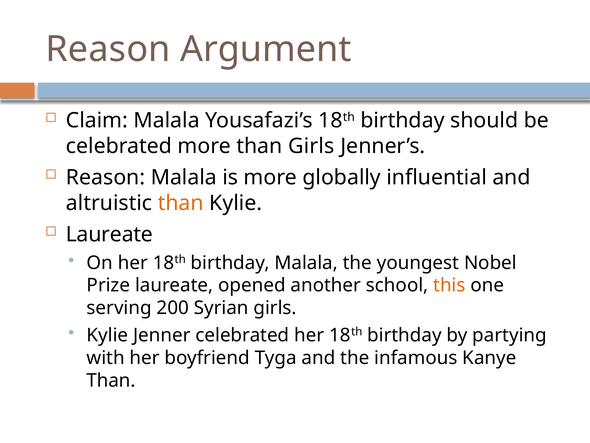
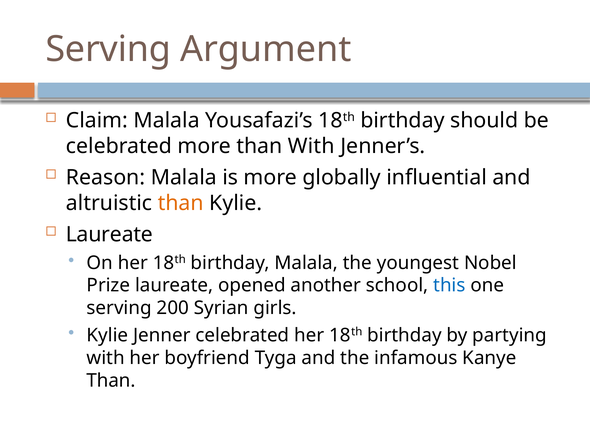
Reason at (108, 49): Reason -> Serving
than Girls: Girls -> With
this colour: orange -> blue
